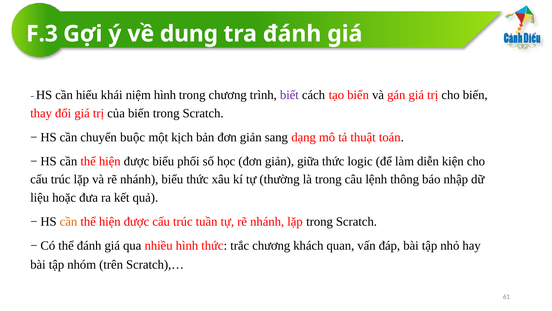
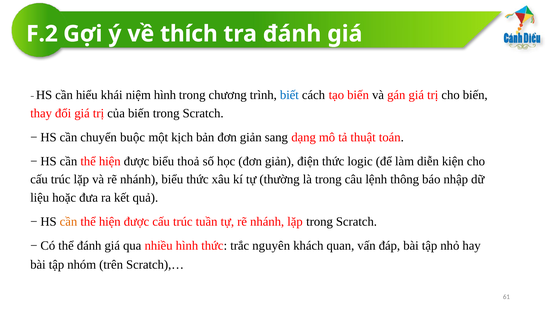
F.3: F.3 -> F.2
dung: dung -> thích
biết colour: purple -> blue
phối: phối -> thoả
giữa: giữa -> điện
trắc chương: chương -> nguyên
